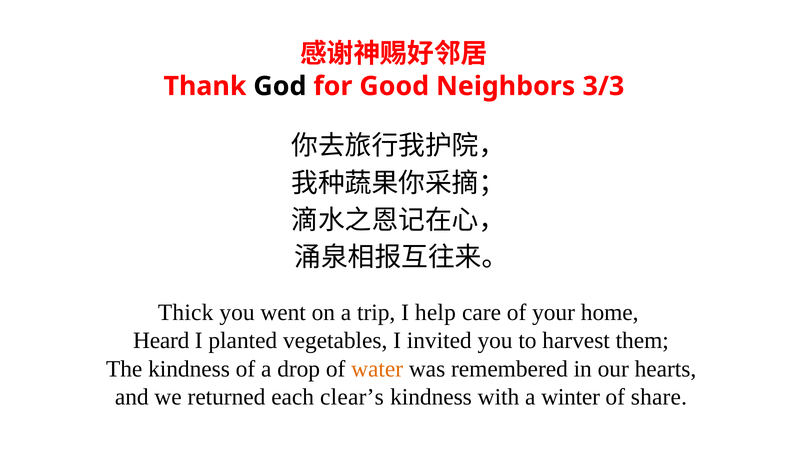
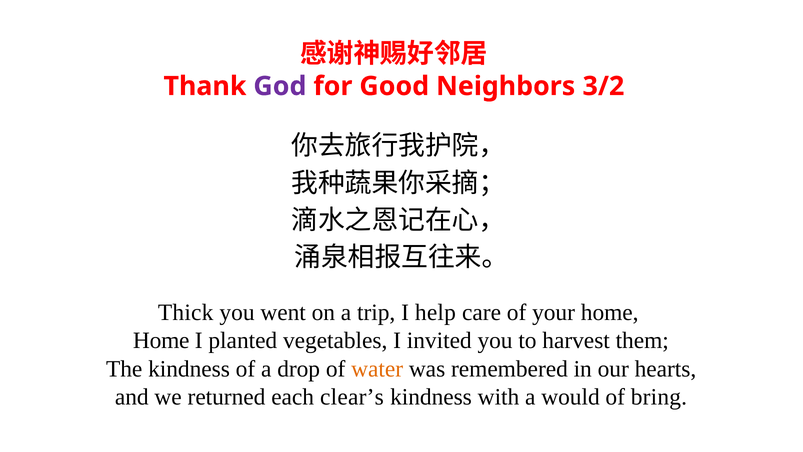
God colour: black -> purple
3/3: 3/3 -> 3/2
Heard at (161, 341): Heard -> Home
winter: winter -> would
share: share -> bring
